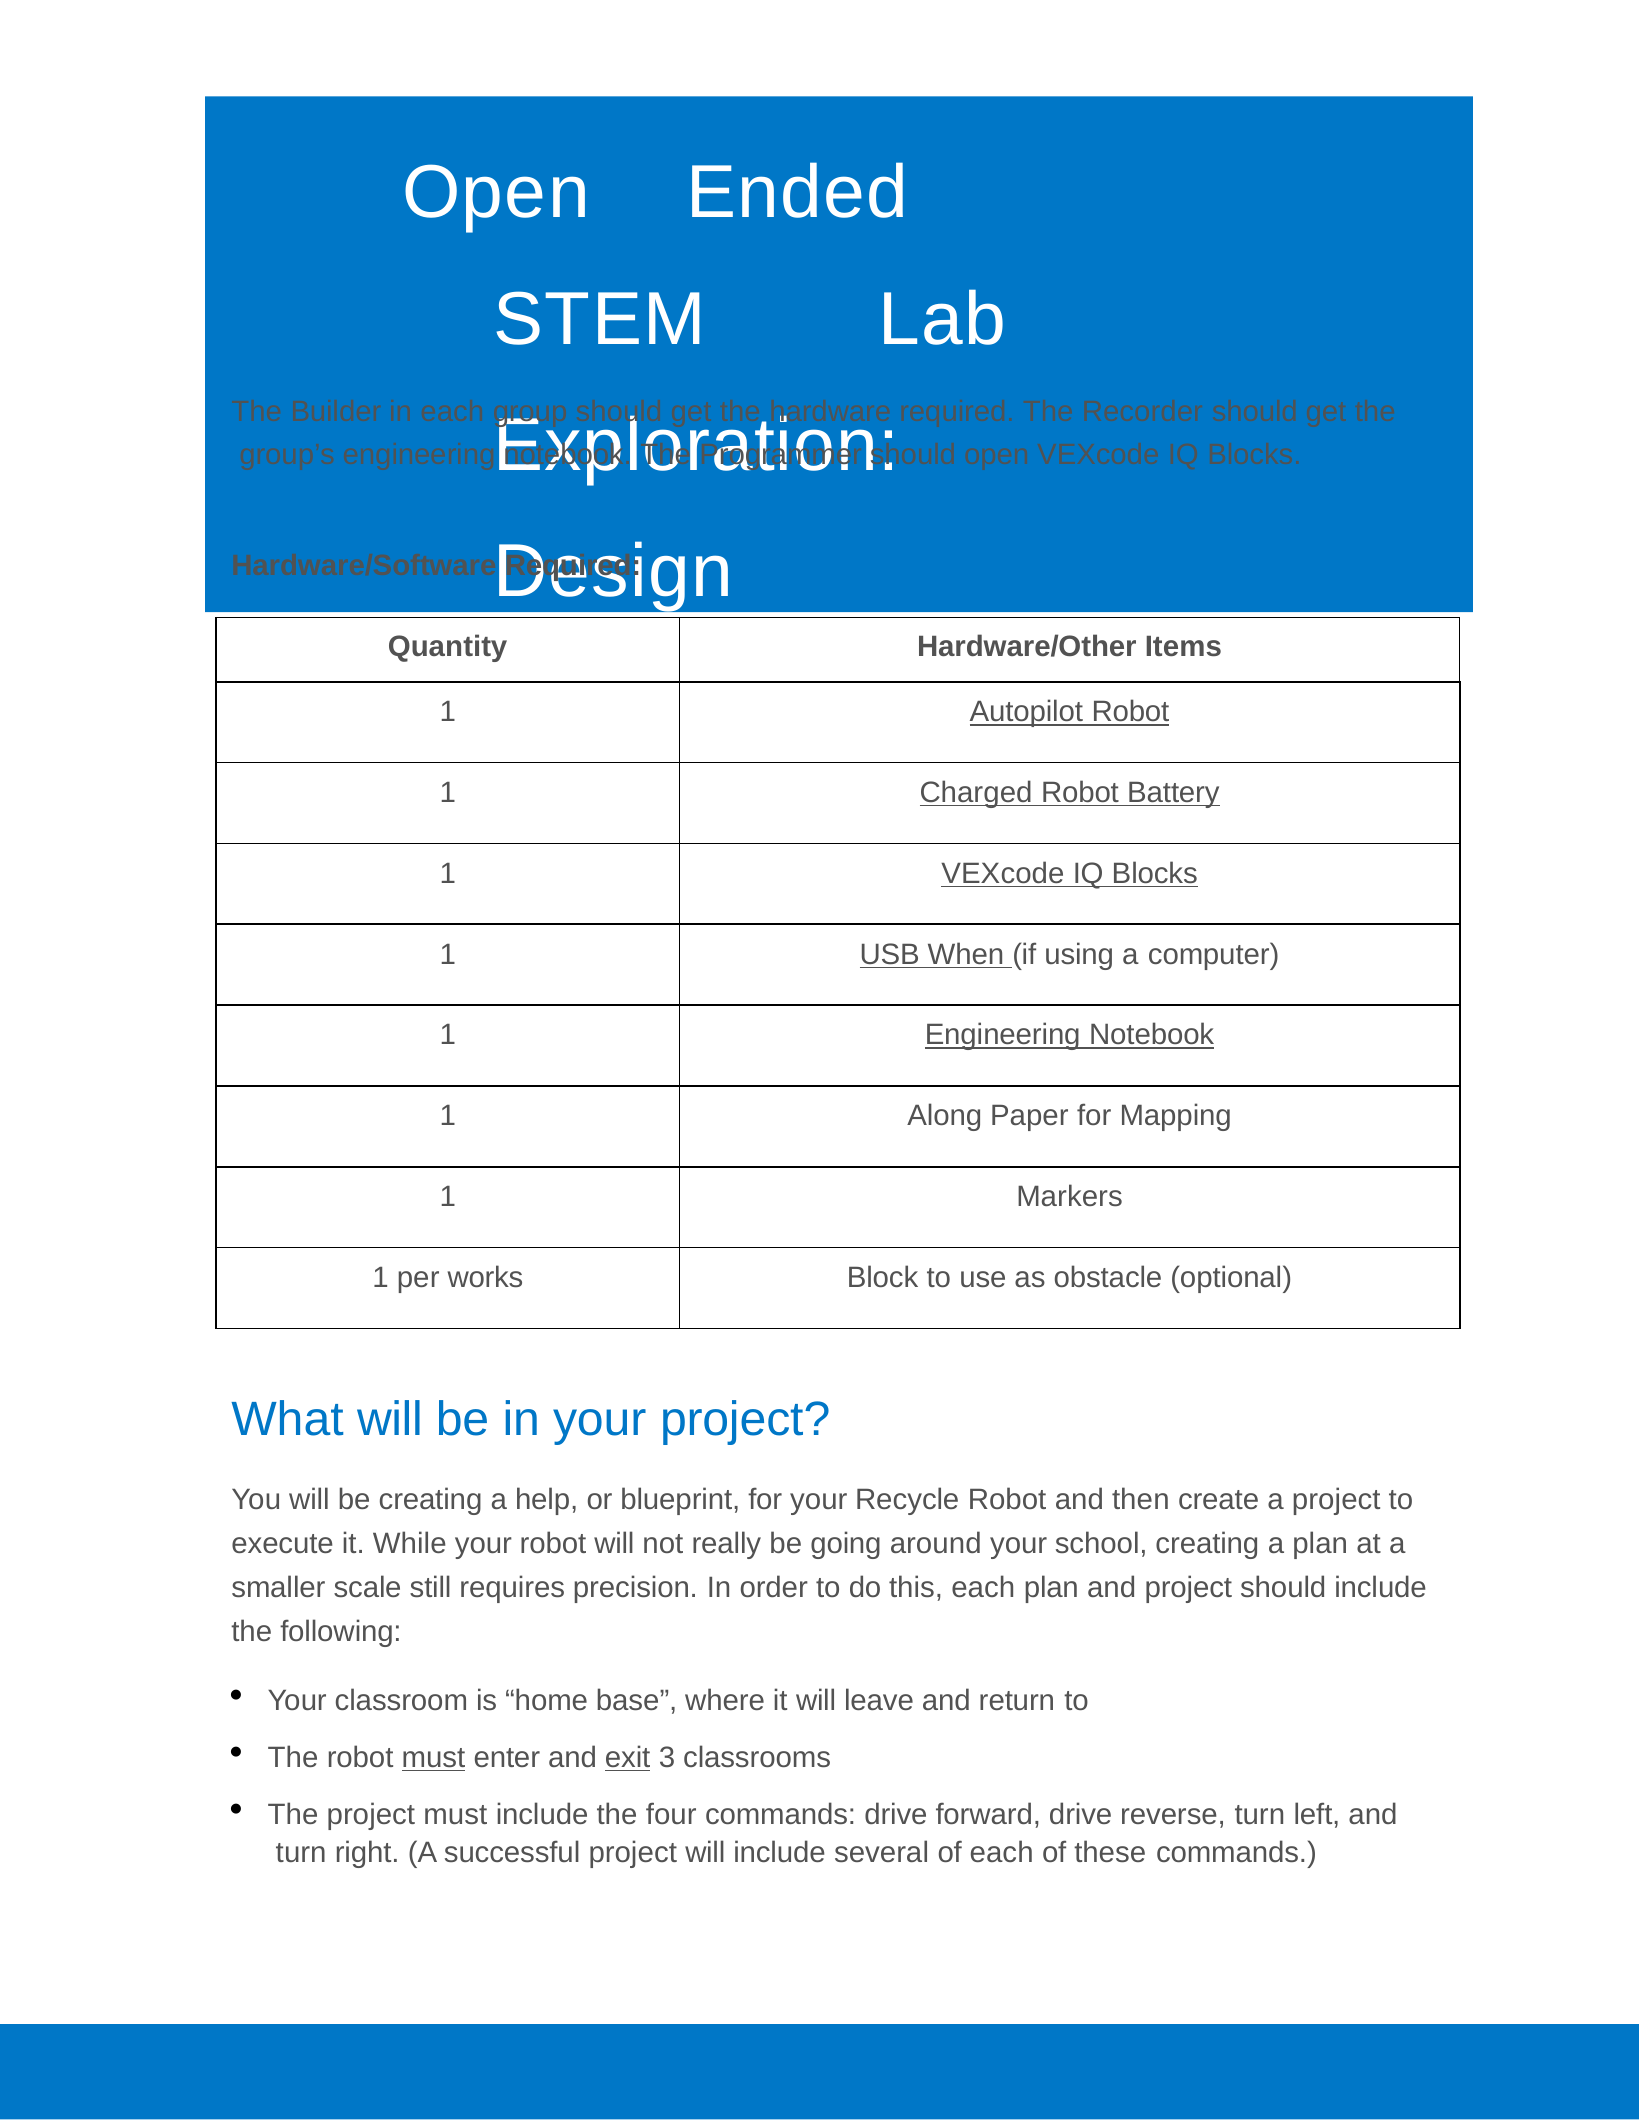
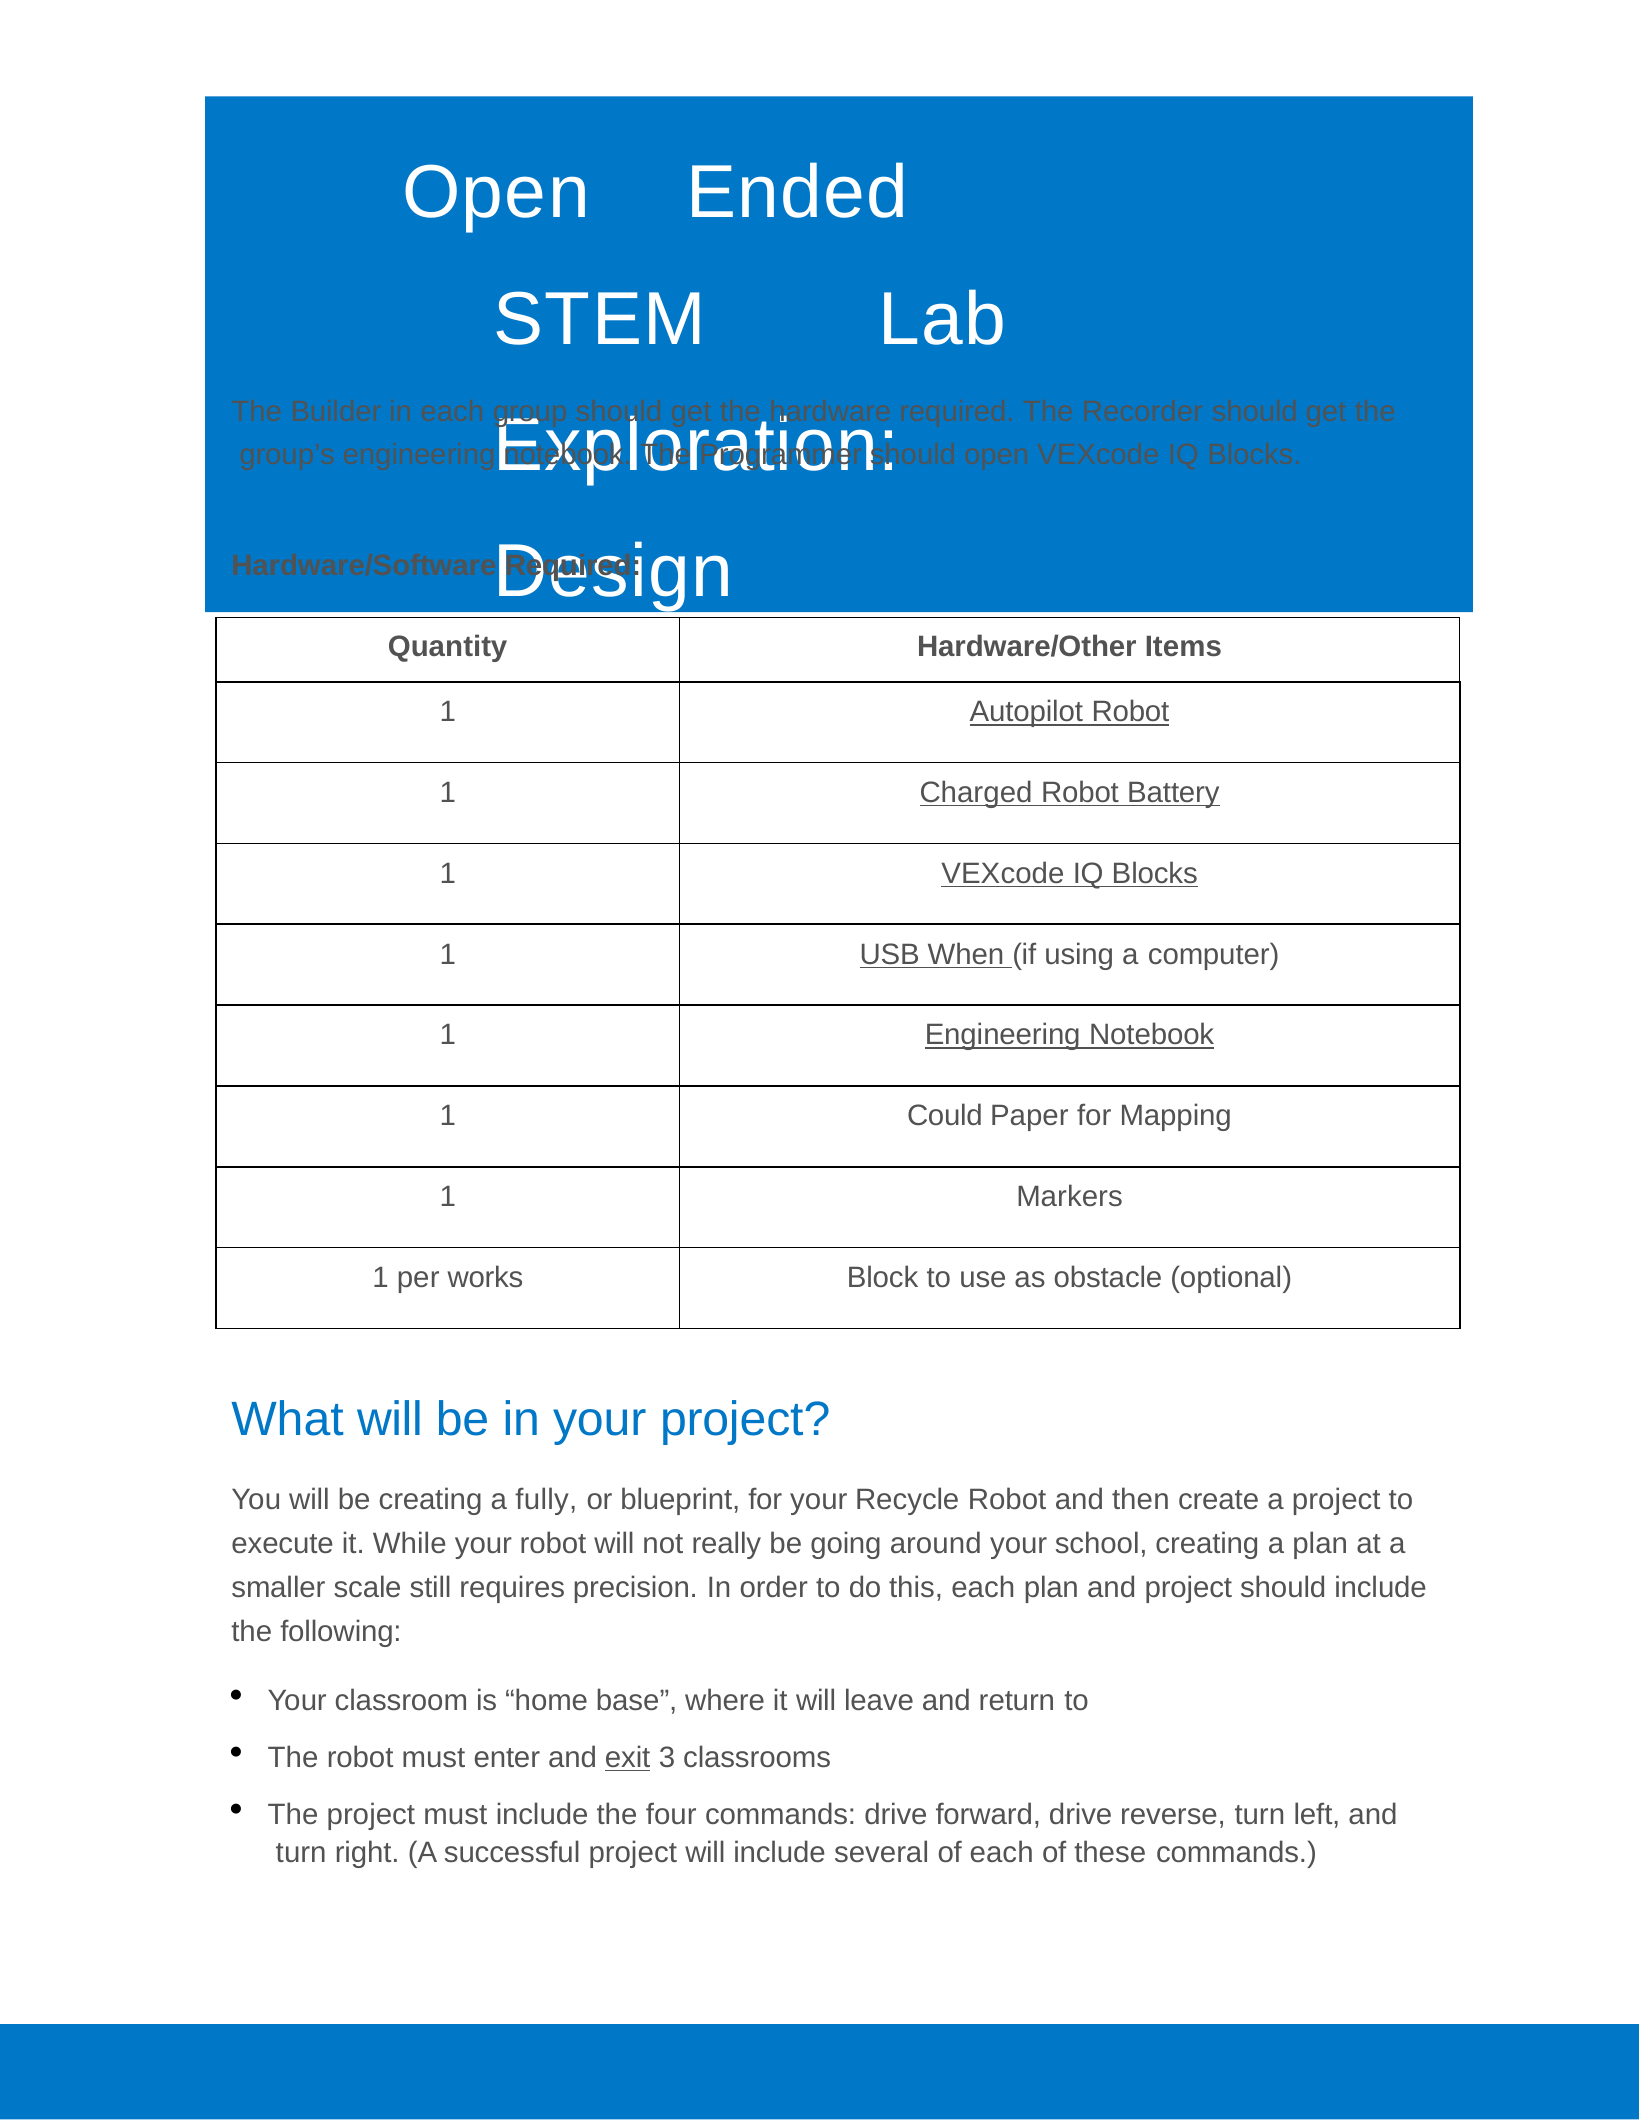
Along: Along -> Could
help: help -> fully
must at (433, 1758) underline: present -> none
